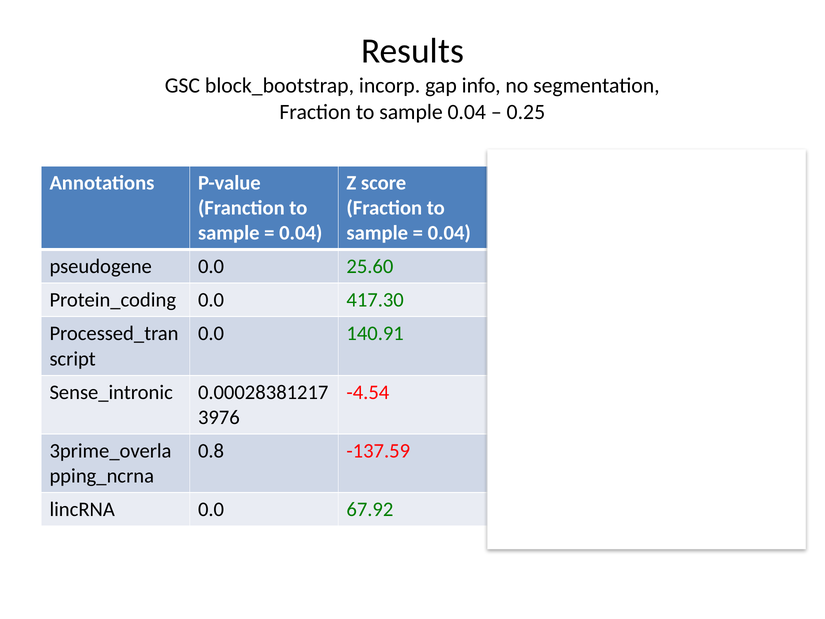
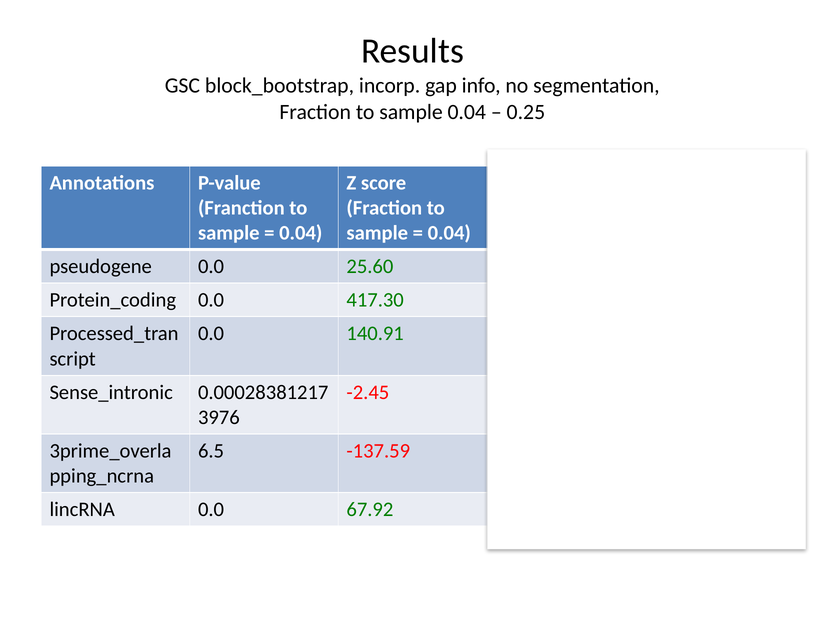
-4.54: -4.54 -> -2.45
0.8: 0.8 -> 6.5
